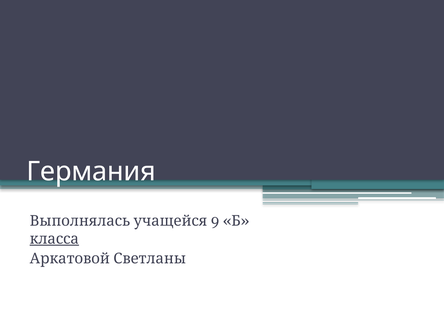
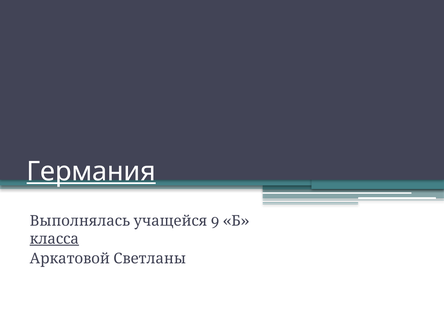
Германия underline: none -> present
